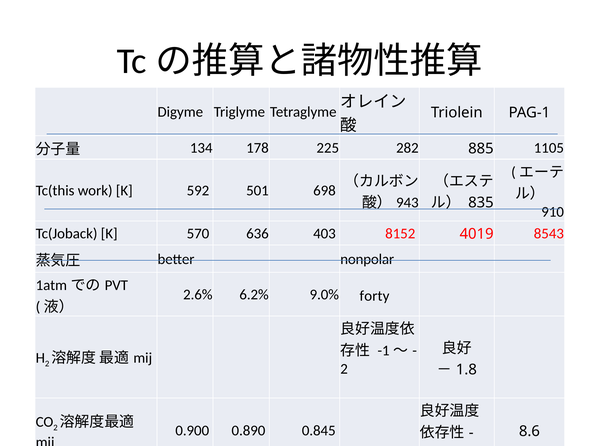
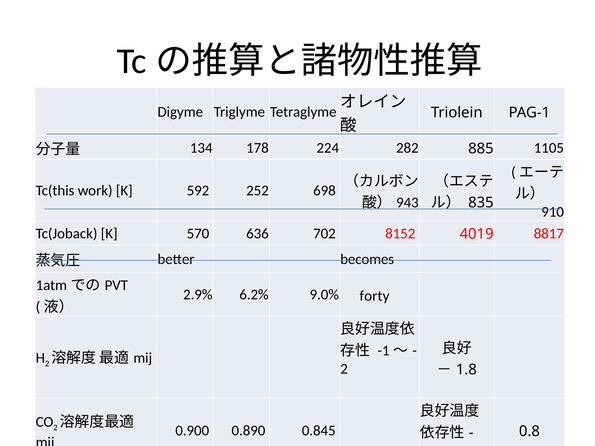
225: 225 -> 224
501: 501 -> 252
403: 403 -> 702
8543: 8543 -> 8817
nonpolar: nonpolar -> becomes
2.6%: 2.6% -> 2.9%
8.6 at (529, 431): 8.6 -> 0.8
